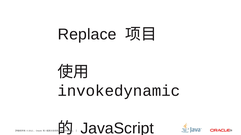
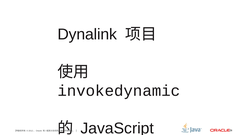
Replace: Replace -> Dynalink
